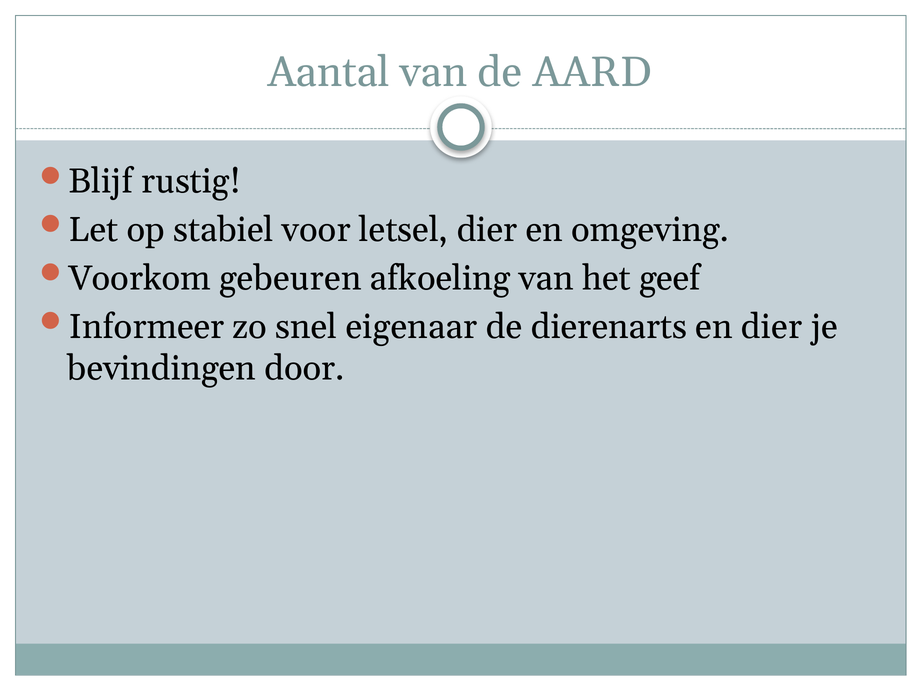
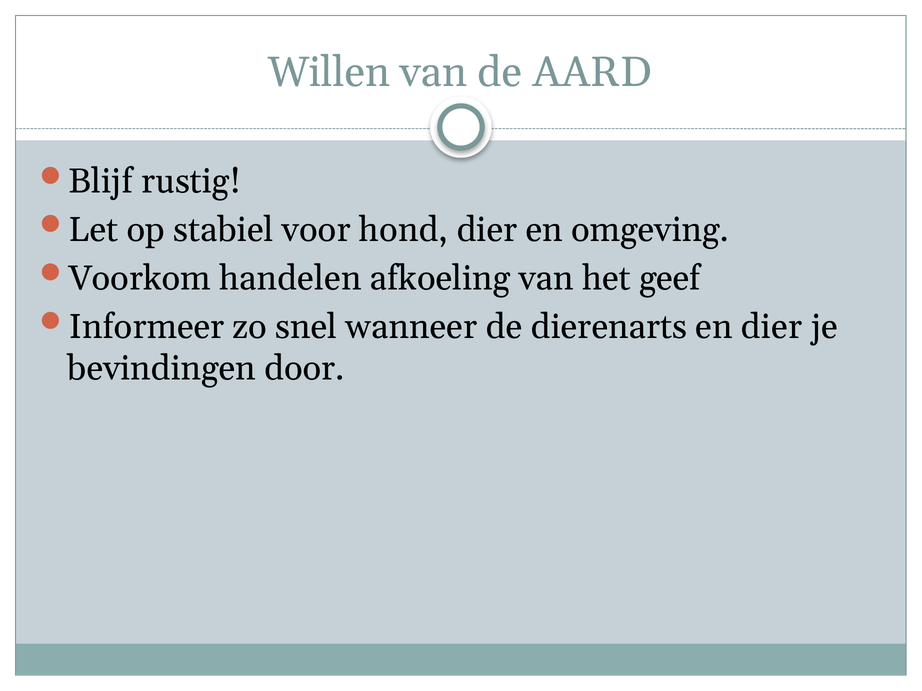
Aantal: Aantal -> Willen
letsel: letsel -> hond
gebeuren: gebeuren -> handelen
eigenaar: eigenaar -> wanneer
